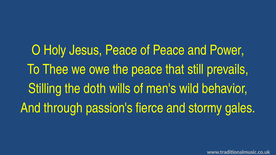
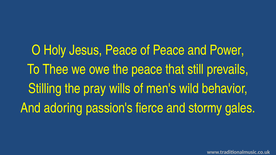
doth: doth -> pray
through: through -> adoring
